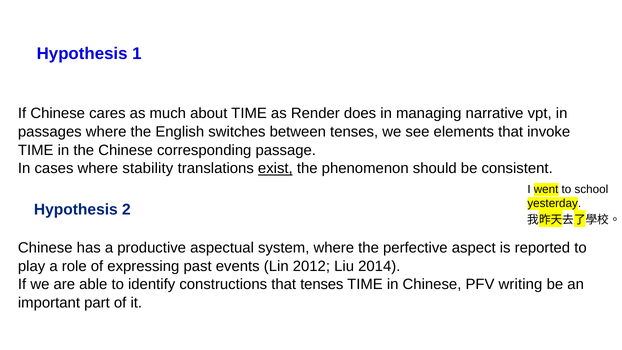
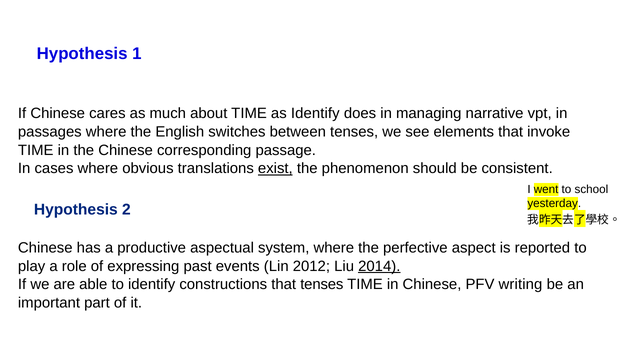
as Render: Render -> Identify
stability: stability -> obvious
2014 underline: none -> present
